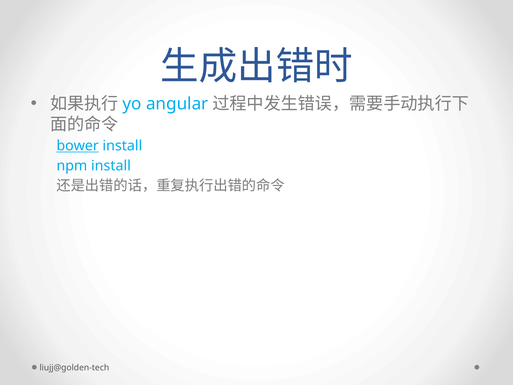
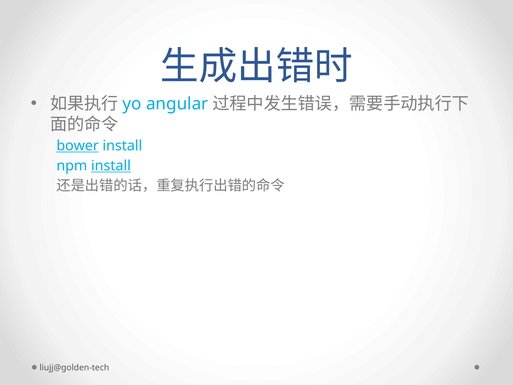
install at (111, 166) underline: none -> present
